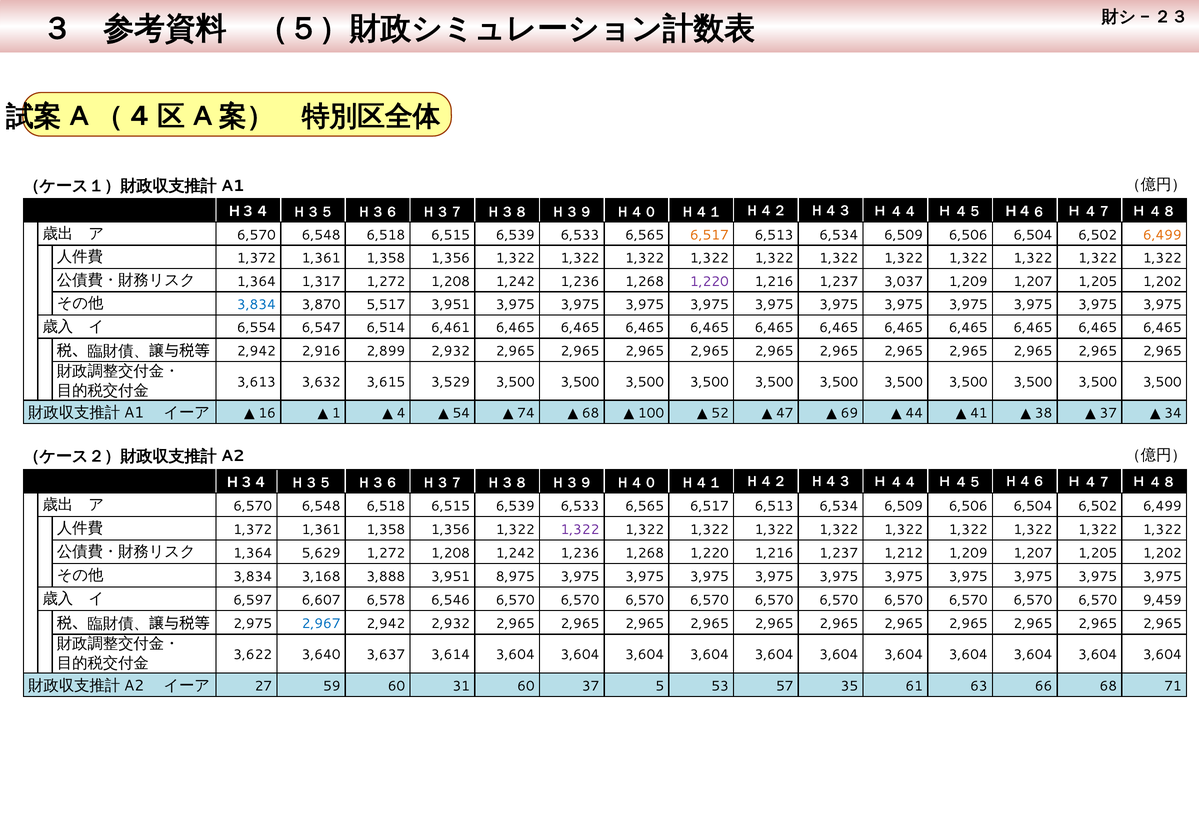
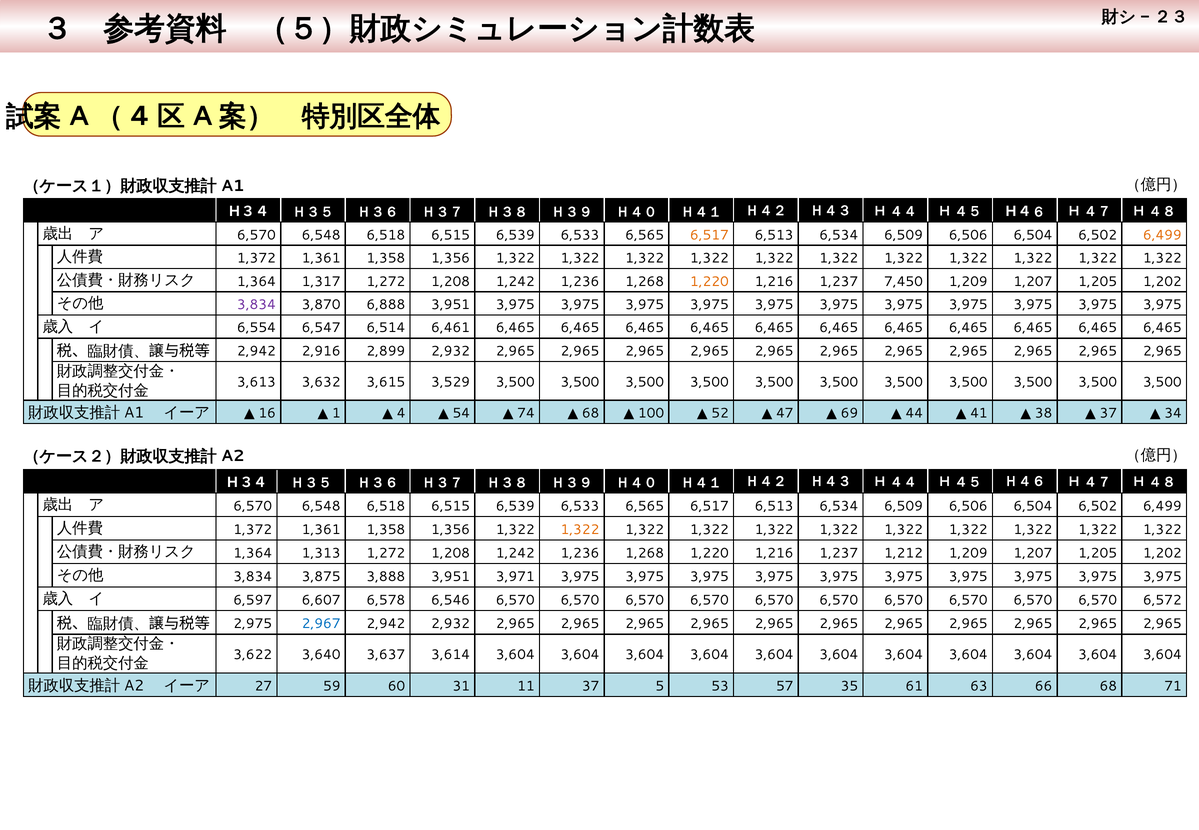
1,220 at (709, 281) colour: purple -> orange
3,037: 3,037 -> 7,450
3,834 at (256, 305) colour: blue -> purple
5,517: 5,517 -> 6,888
1,322 at (580, 530) colour: purple -> orange
5,629: 5,629 -> 1,313
3,168: 3,168 -> 3,875
8,975: 8,975 -> 3,971
9,459: 9,459 -> 6,572
31 60: 60 -> 11
